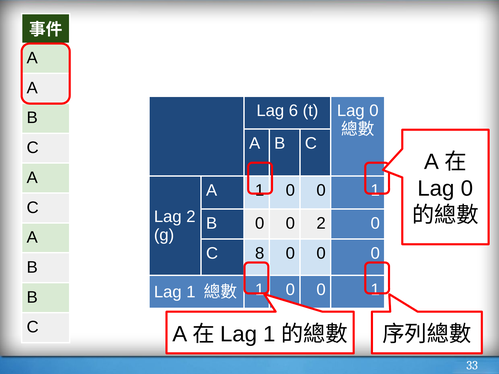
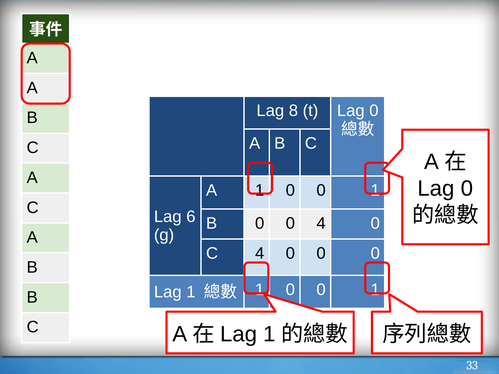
6: 6 -> 8
Lag 2: 2 -> 6
0 2: 2 -> 4
C 8: 8 -> 4
